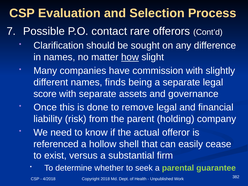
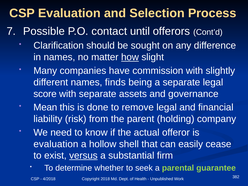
rare: rare -> until
Once: Once -> Mean
referenced at (56, 144): referenced -> evaluation
versus underline: none -> present
